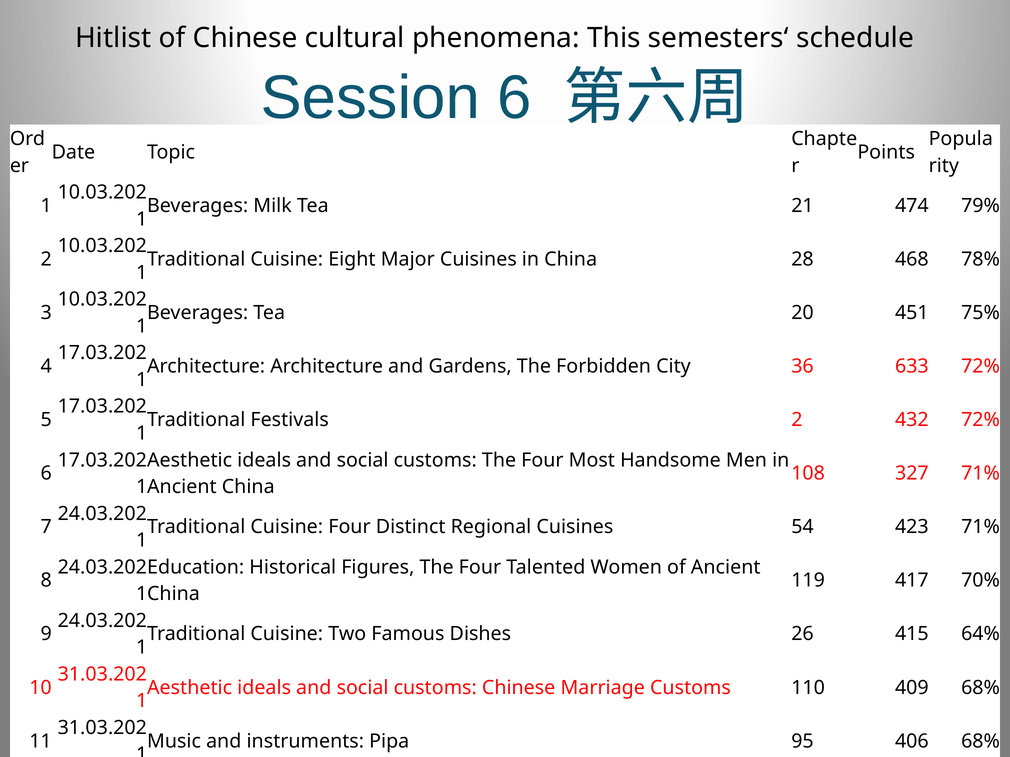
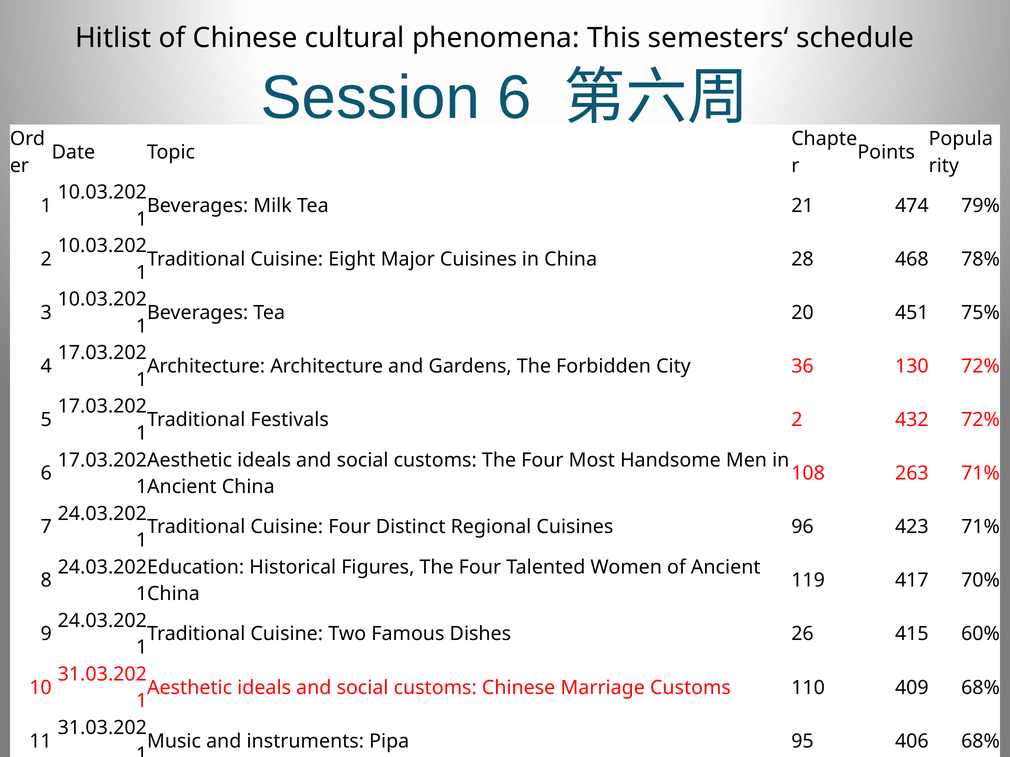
633: 633 -> 130
108 327: 327 -> 263
Cuisines 54: 54 -> 96
415 64%: 64% -> 60%
